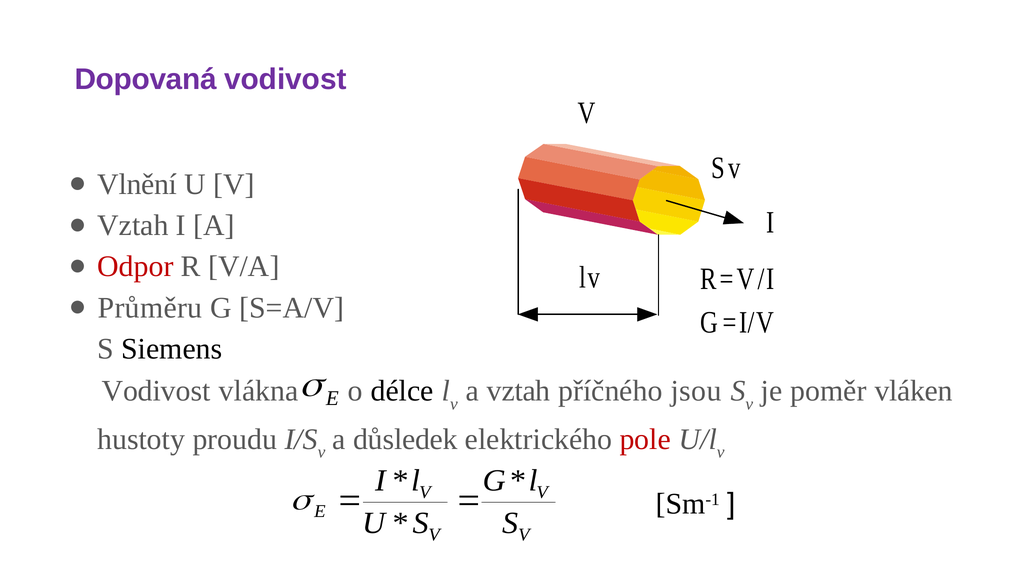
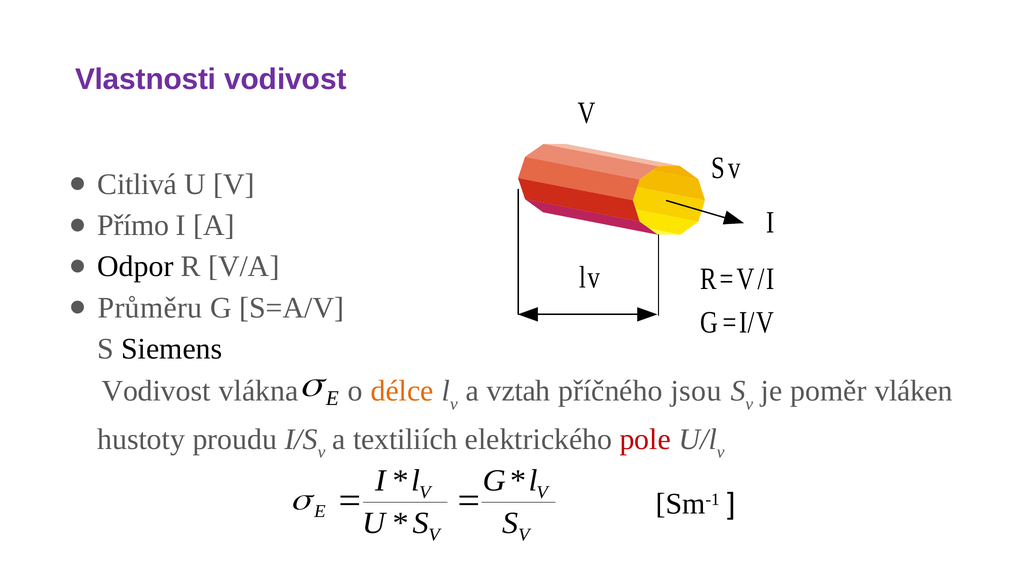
Dopovaná: Dopovaná -> Vlastnosti
Vlnění: Vlnění -> Citlivá
Vztah at (133, 226): Vztah -> Přímo
Odpor colour: red -> black
délce colour: black -> orange
důsledek: důsledek -> textiliích
